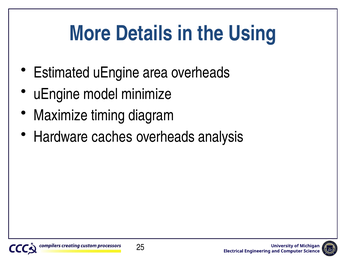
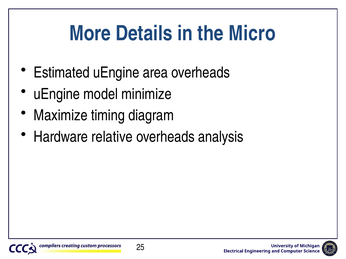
Using: Using -> Micro
caches: caches -> relative
